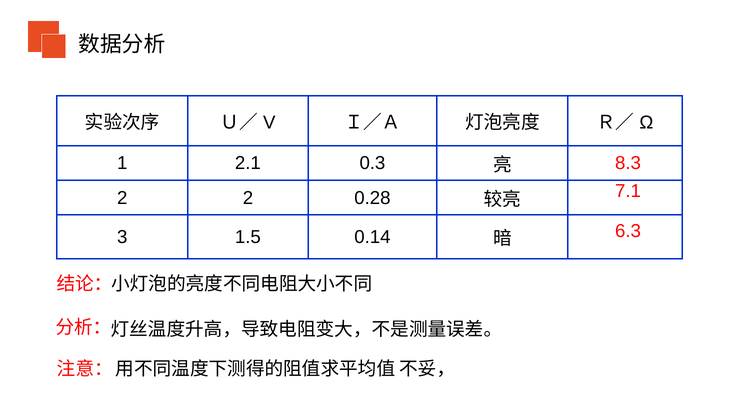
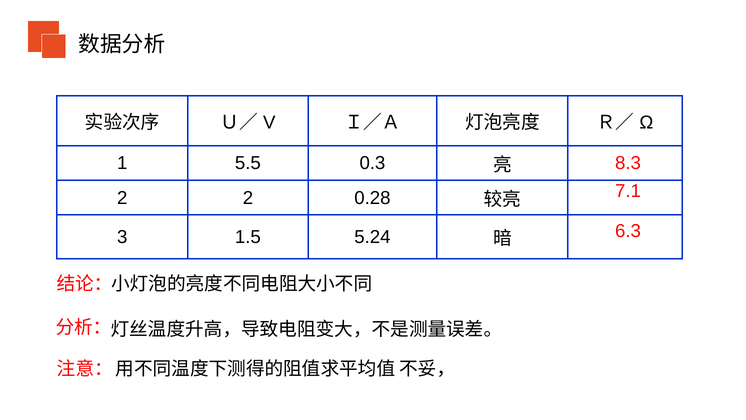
2.1: 2.1 -> 5.5
0.14: 0.14 -> 5.24
